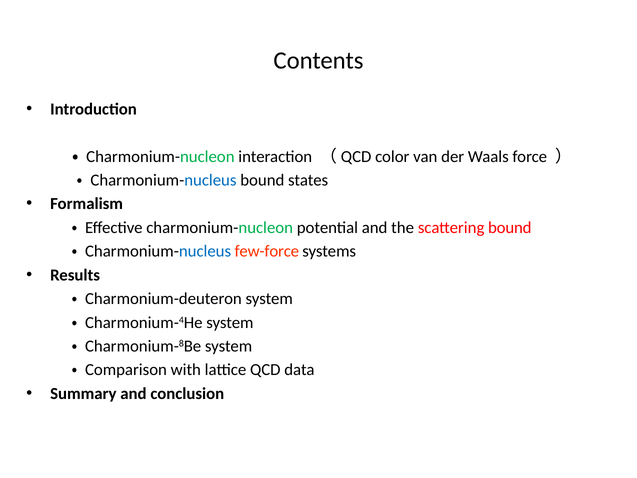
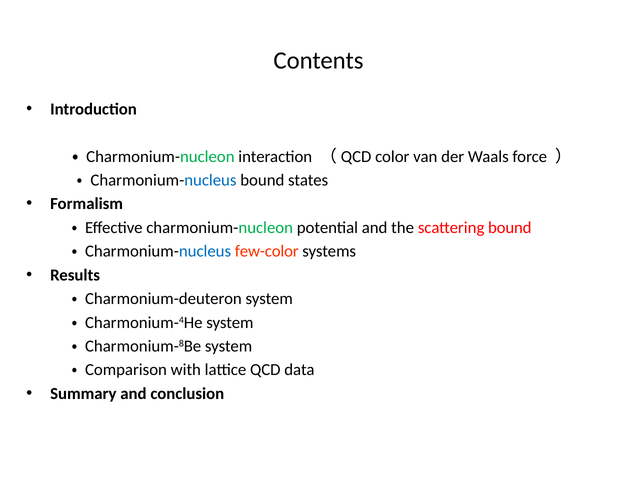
few-force: few-force -> few-color
